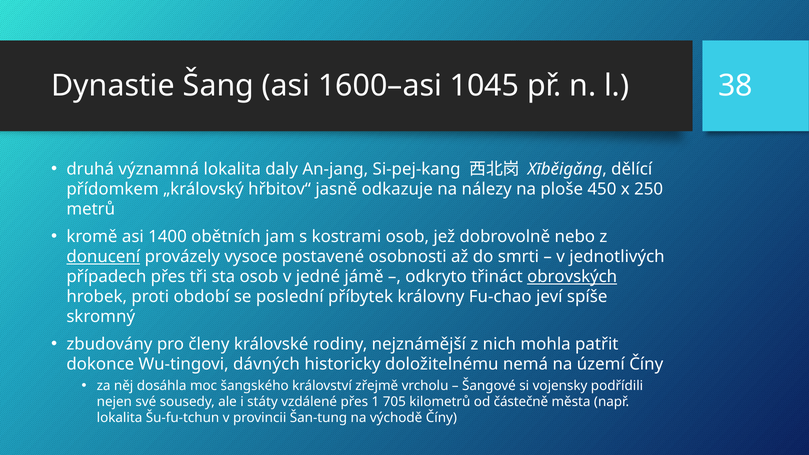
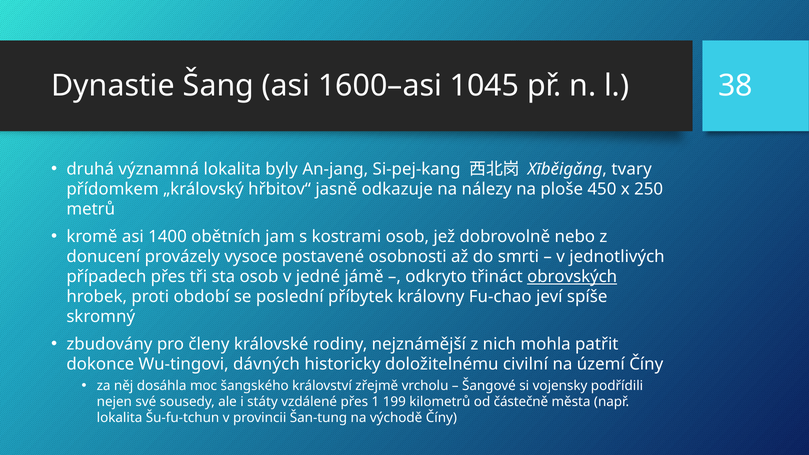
daly: daly -> byly
dělící: dělící -> tvary
donucení underline: present -> none
nemá: nemá -> civilní
705: 705 -> 199
